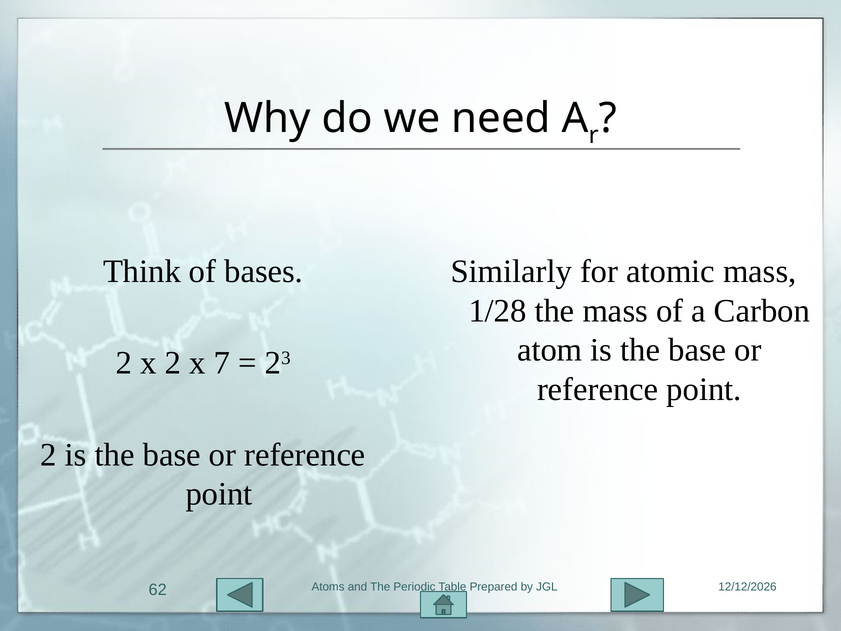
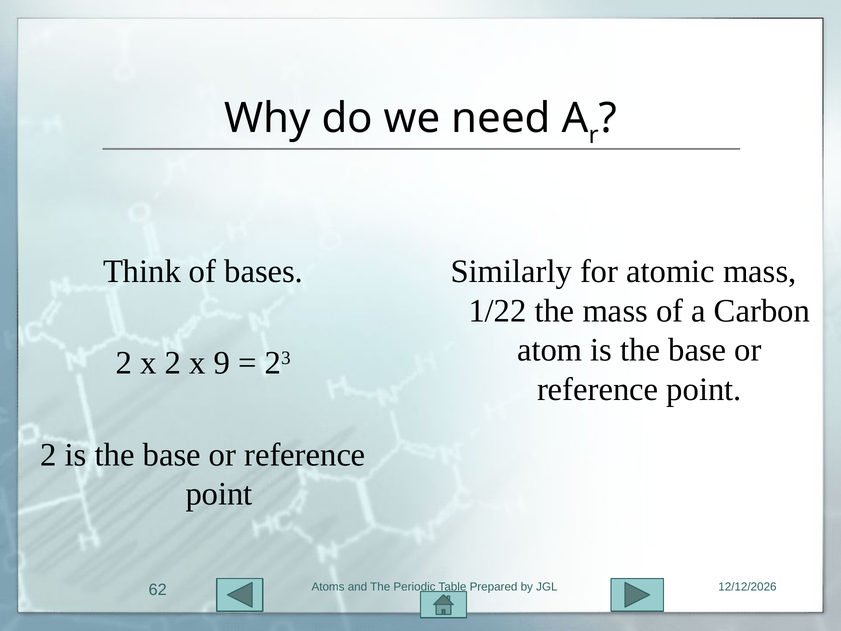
1/28: 1/28 -> 1/22
7: 7 -> 9
